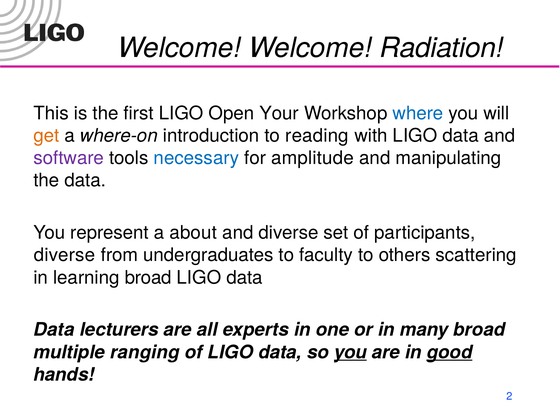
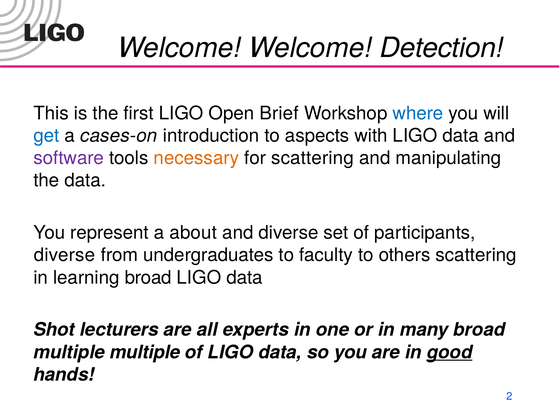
Radiation: Radiation -> Detection
Your: Your -> Brief
get colour: orange -> blue
where-on: where-on -> cases-on
reading: reading -> aspects
necessary colour: blue -> orange
for amplitude: amplitude -> scattering
Data at (54, 330): Data -> Shot
multiple ranging: ranging -> multiple
you at (350, 352) underline: present -> none
